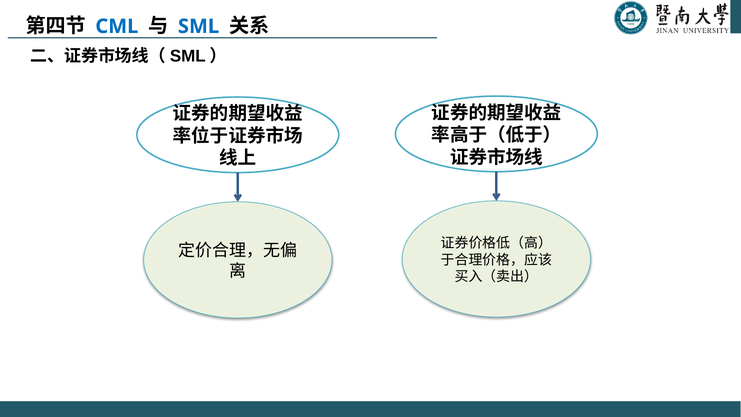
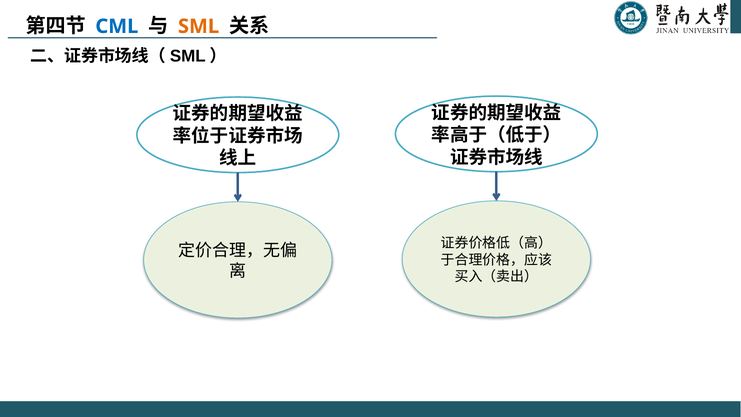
SML colour: blue -> orange
